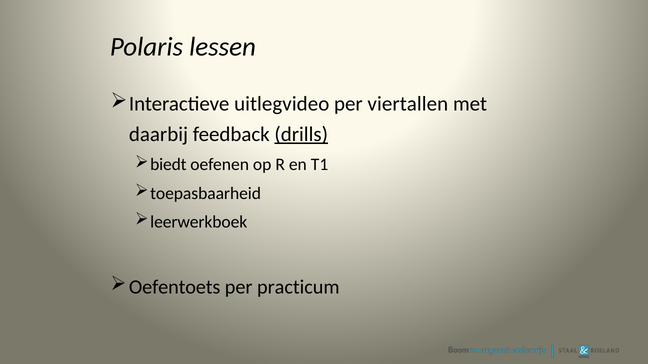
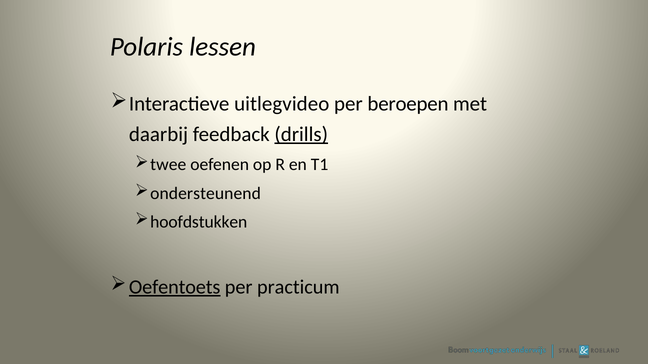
viertallen: viertallen -> beroepen
biedt: biedt -> twee
toepasbaarheid: toepasbaarheid -> ondersteunend
leerwerkboek: leerwerkboek -> hoofdstukken
Oefentoets underline: none -> present
